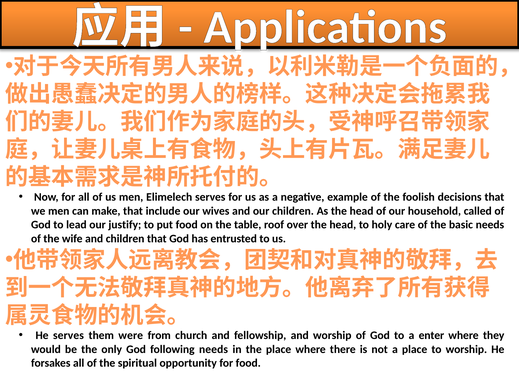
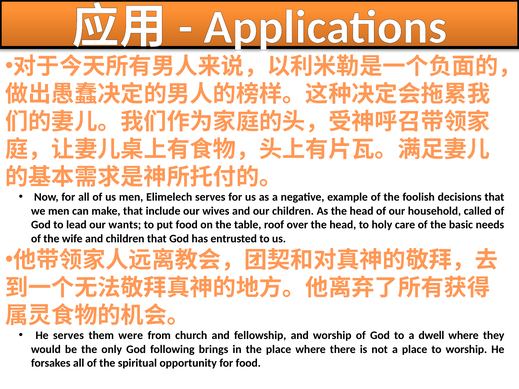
justify: justify -> wants
enter: enter -> dwell
following needs: needs -> brings
